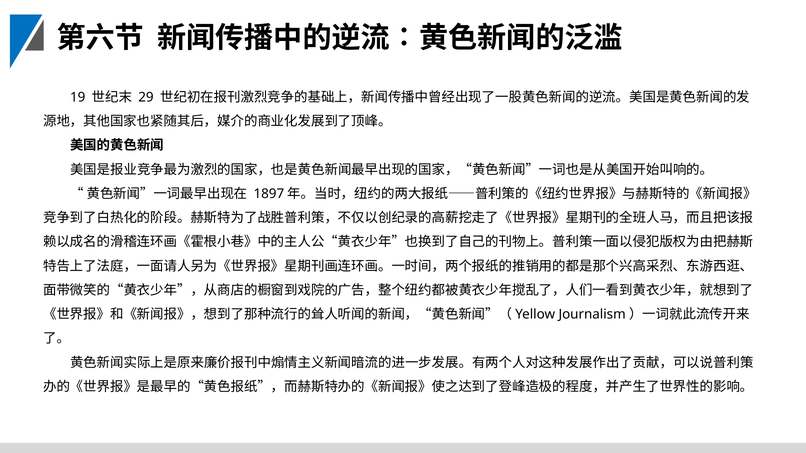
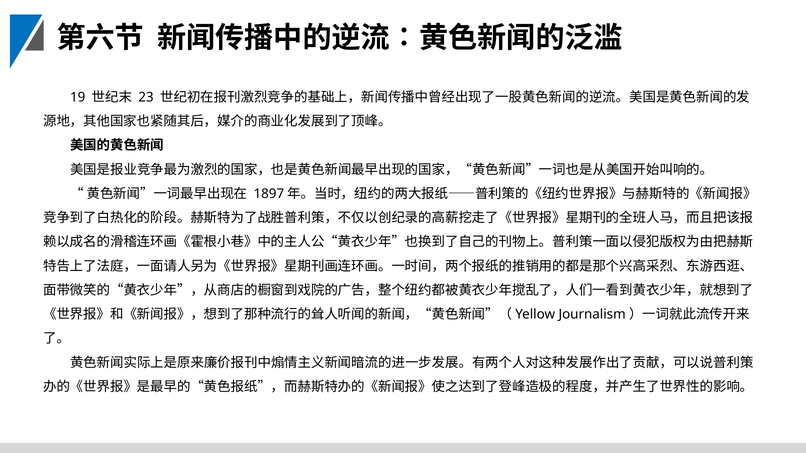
29: 29 -> 23
